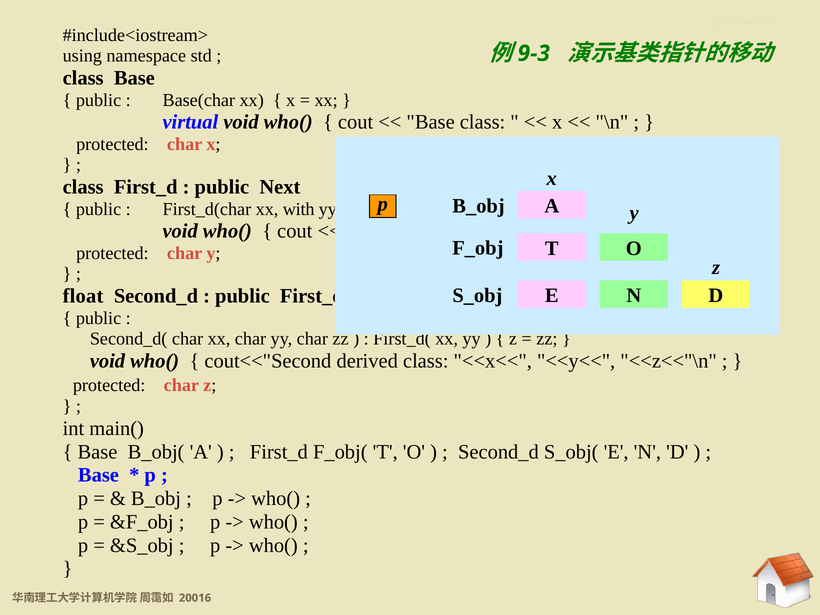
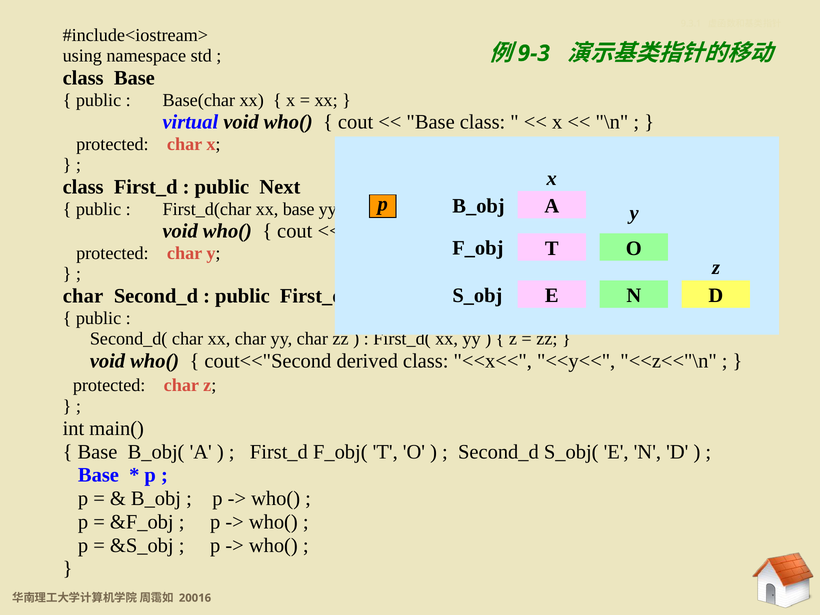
xx with: with -> base
float at (83, 296): float -> char
